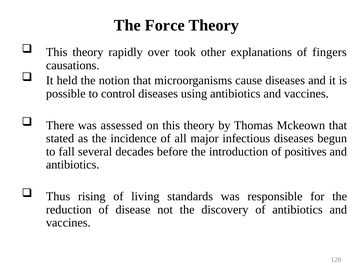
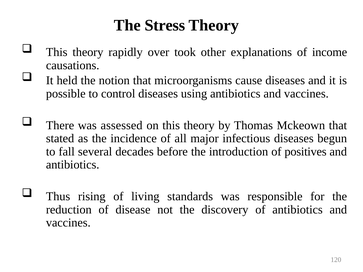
Force: Force -> Stress
fingers: fingers -> income
